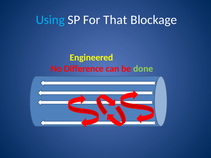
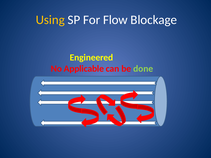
Using colour: light blue -> yellow
That: That -> Flow
Difference: Difference -> Applicable
